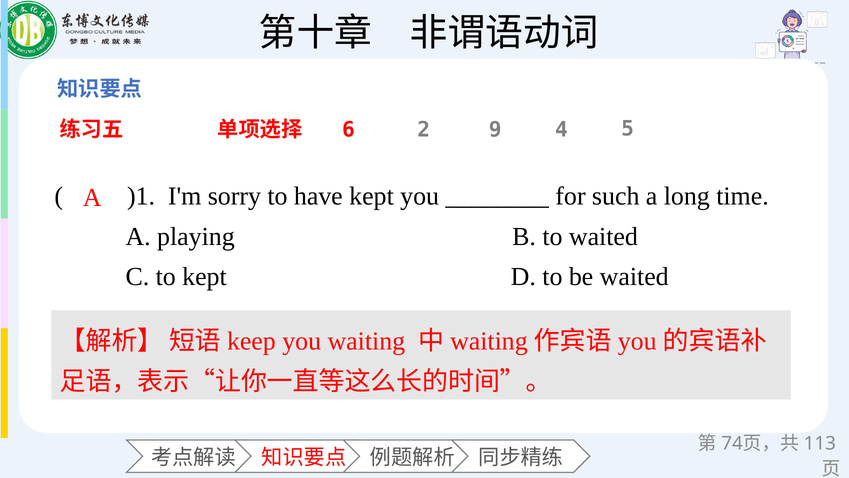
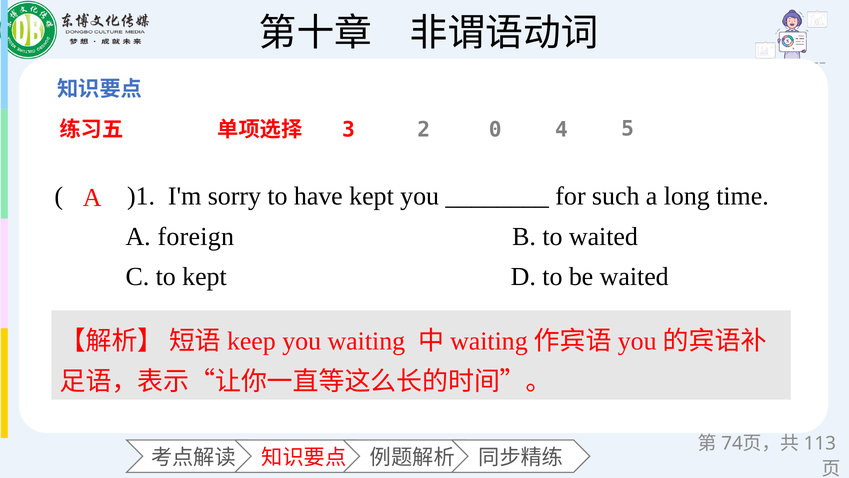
6: 6 -> 3
9: 9 -> 0
playing: playing -> foreign
